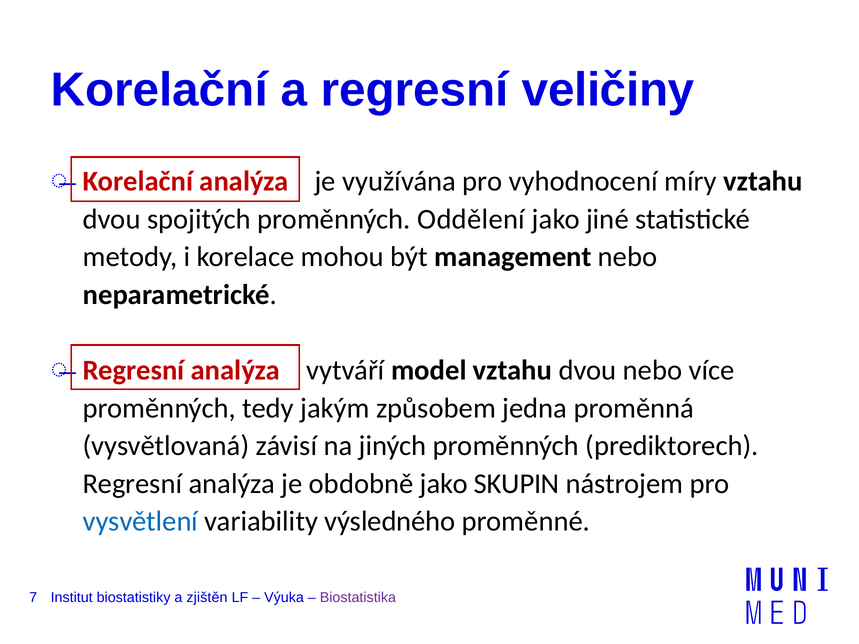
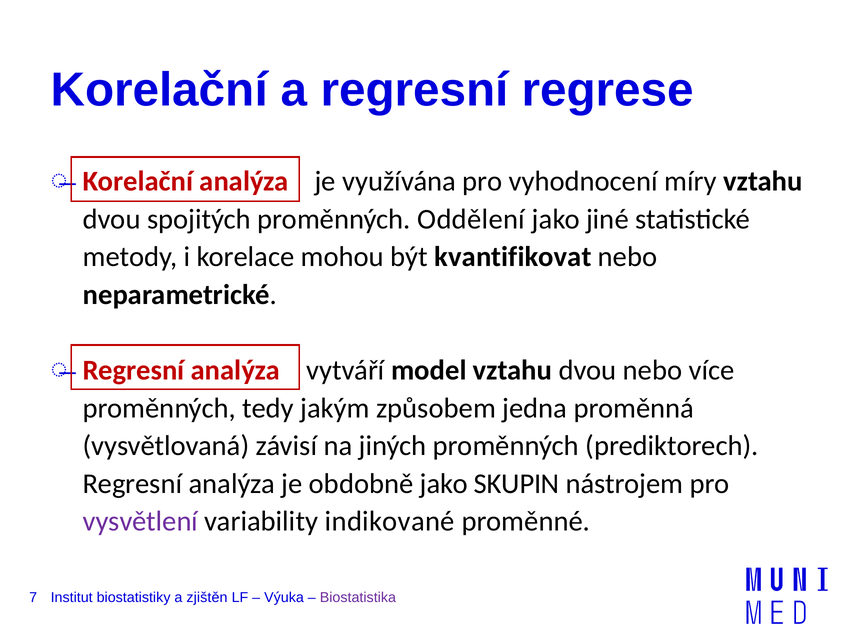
veličiny: veličiny -> regrese
management: management -> kvantifikovat
vysvětlení colour: blue -> purple
výsledného: výsledného -> indikované
